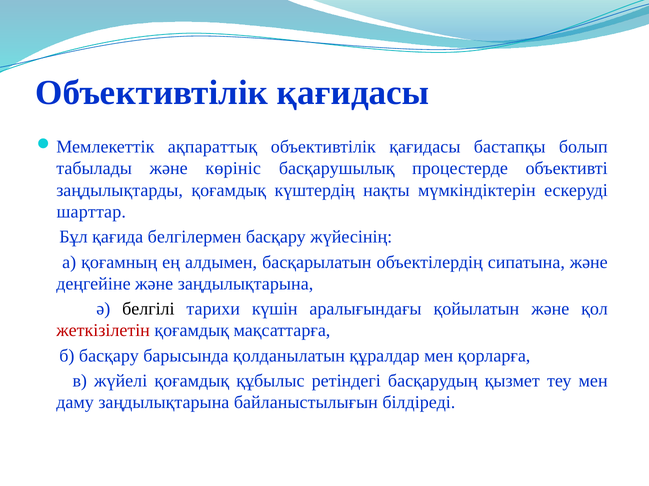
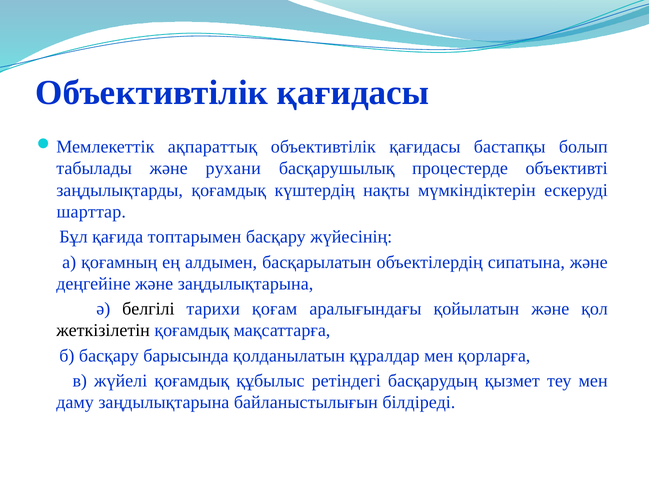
көрініс: көрініс -> рухани
белгілермен: белгілермен -> топтарымен
күшін: күшін -> қоғам
жеткізілетін colour: red -> black
